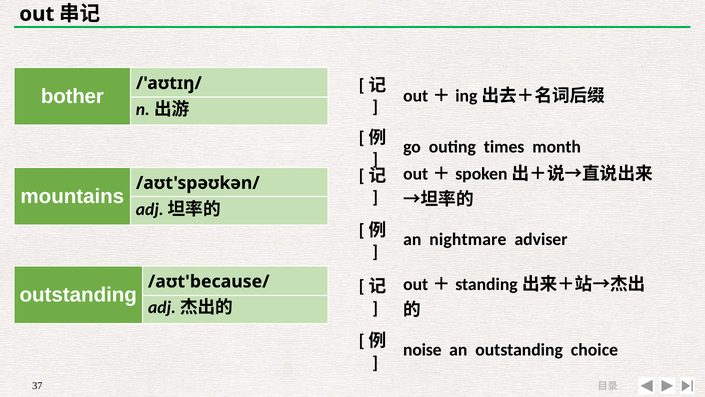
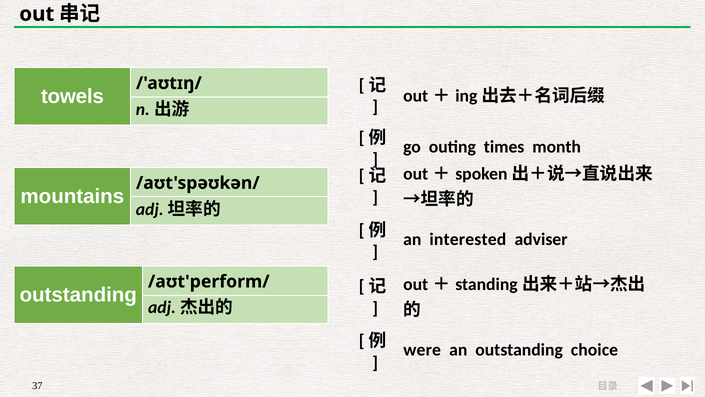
bother: bother -> towels
nightmare: nightmare -> interested
/aʊt'because/: /aʊt'because/ -> /aʊt'perform/
noise: noise -> were
